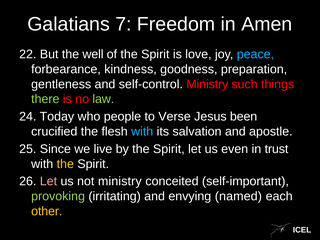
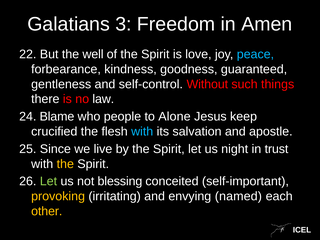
7: 7 -> 3
preparation: preparation -> guaranteed
self-control Ministry: Ministry -> Without
there colour: light green -> white
law colour: light green -> white
Today: Today -> Blame
Verse: Verse -> Alone
been: been -> keep
even: even -> night
Let at (48, 181) colour: pink -> light green
not ministry: ministry -> blessing
provoking colour: light green -> yellow
